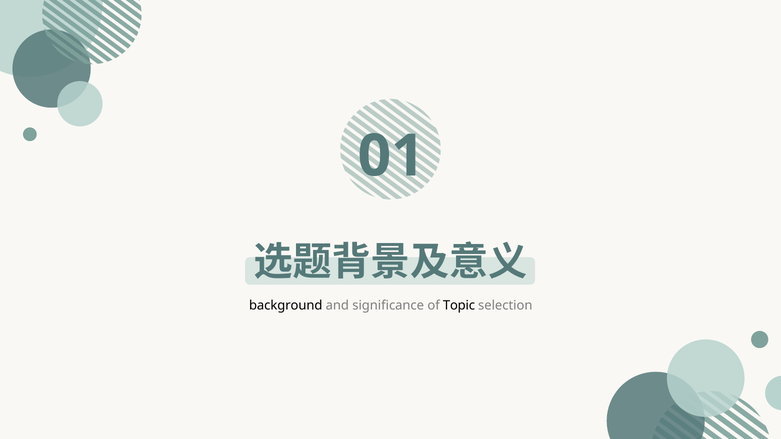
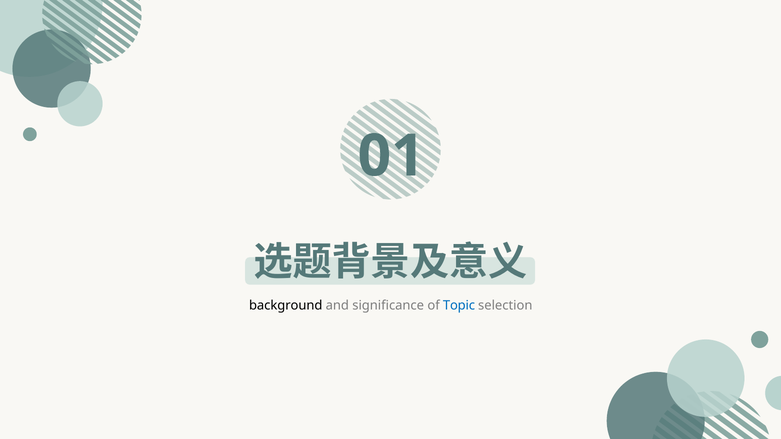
Topic colour: black -> blue
